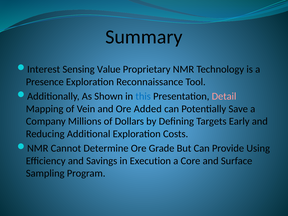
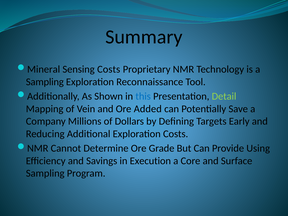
Interest: Interest -> Mineral
Sensing Value: Value -> Costs
Presence at (45, 82): Presence -> Sampling
Detail colour: pink -> light green
